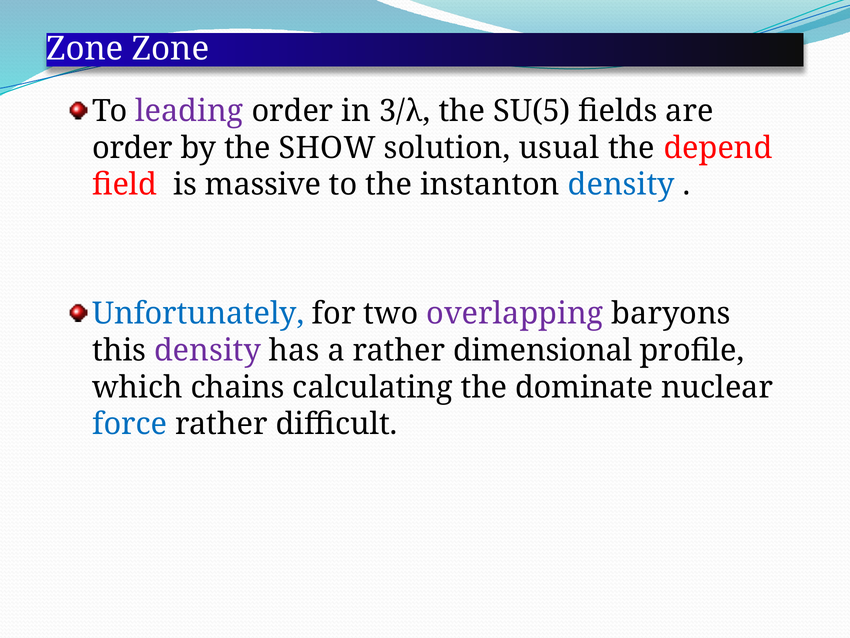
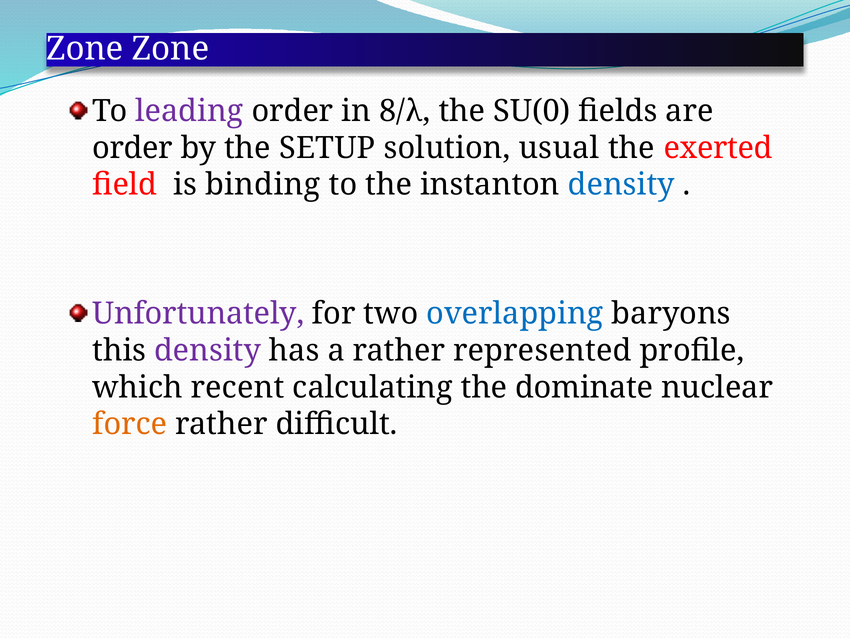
3/λ: 3/λ -> 8/λ
SU(5: SU(5 -> SU(0
SHOW: SHOW -> SETUP
depend: depend -> exerted
massive: massive -> binding
Unfortunately colour: blue -> purple
overlapping colour: purple -> blue
dimensional: dimensional -> represented
chains: chains -> recent
force colour: blue -> orange
